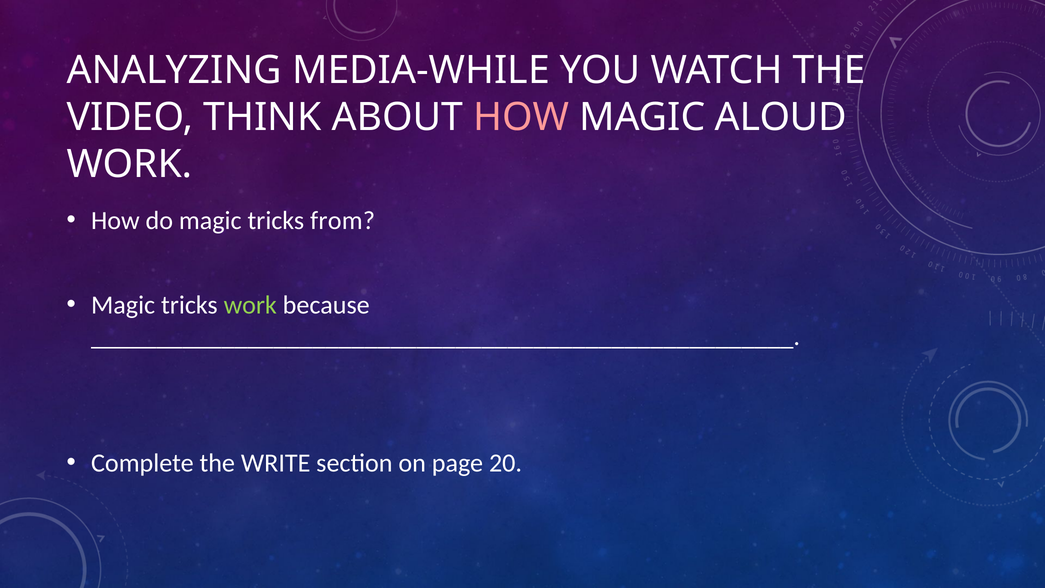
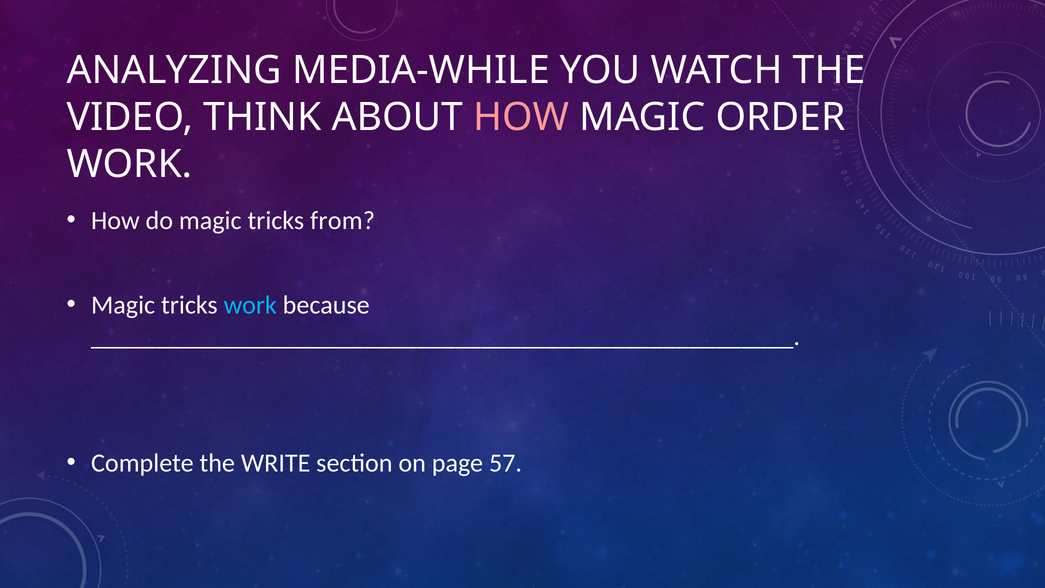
ALOUD: ALOUD -> ORDER
work at (250, 305) colour: light green -> light blue
20: 20 -> 57
